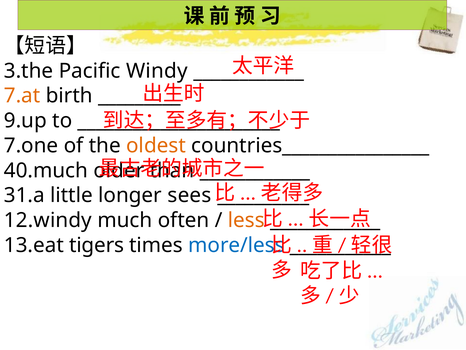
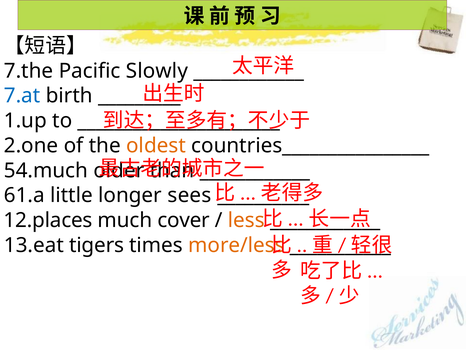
3.the: 3.the -> 7.the
Windy: Windy -> Slowly
7.at colour: orange -> blue
9.up: 9.up -> 1.up
7.one: 7.one -> 2.one
40.much: 40.much -> 54.much
31.a: 31.a -> 61.a
12.windy: 12.windy -> 12.places
often: often -> cover
more/less colour: blue -> orange
